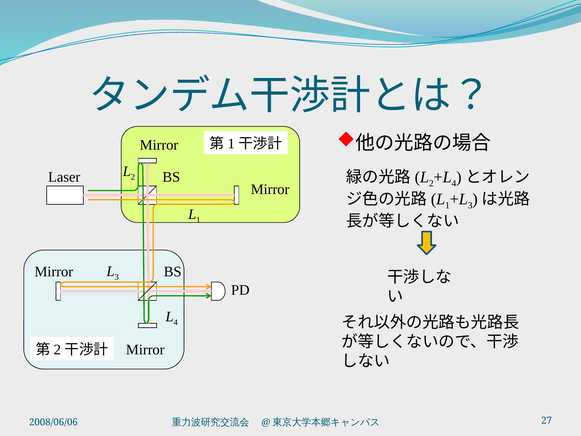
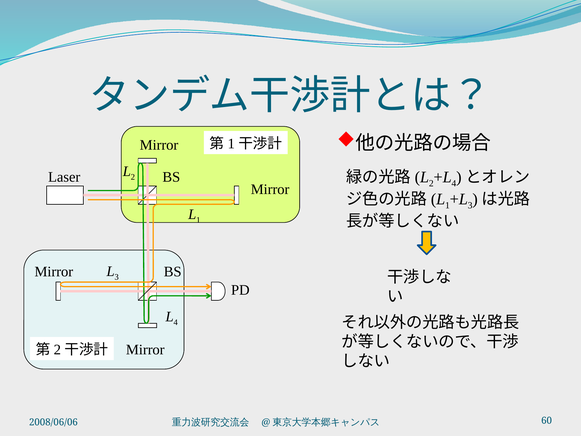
27: 27 -> 60
